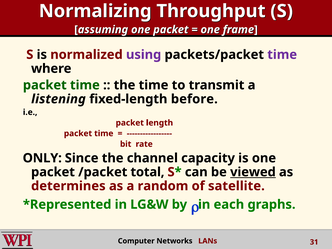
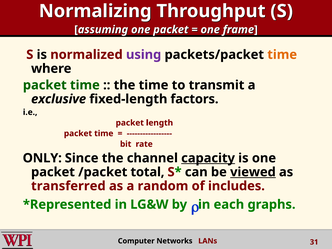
time at (282, 55) colour: purple -> orange
listening: listening -> exclusive
before: before -> factors
capacity underline: none -> present
determines: determines -> transferred
satellite: satellite -> includes
